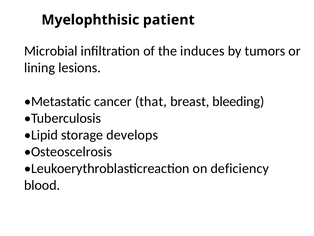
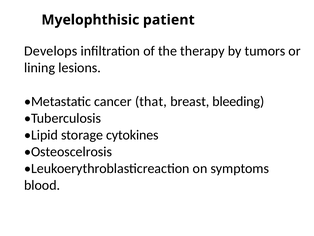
Microbial: Microbial -> Develops
induces: induces -> therapy
develops: develops -> cytokines
deficiency: deficiency -> symptoms
